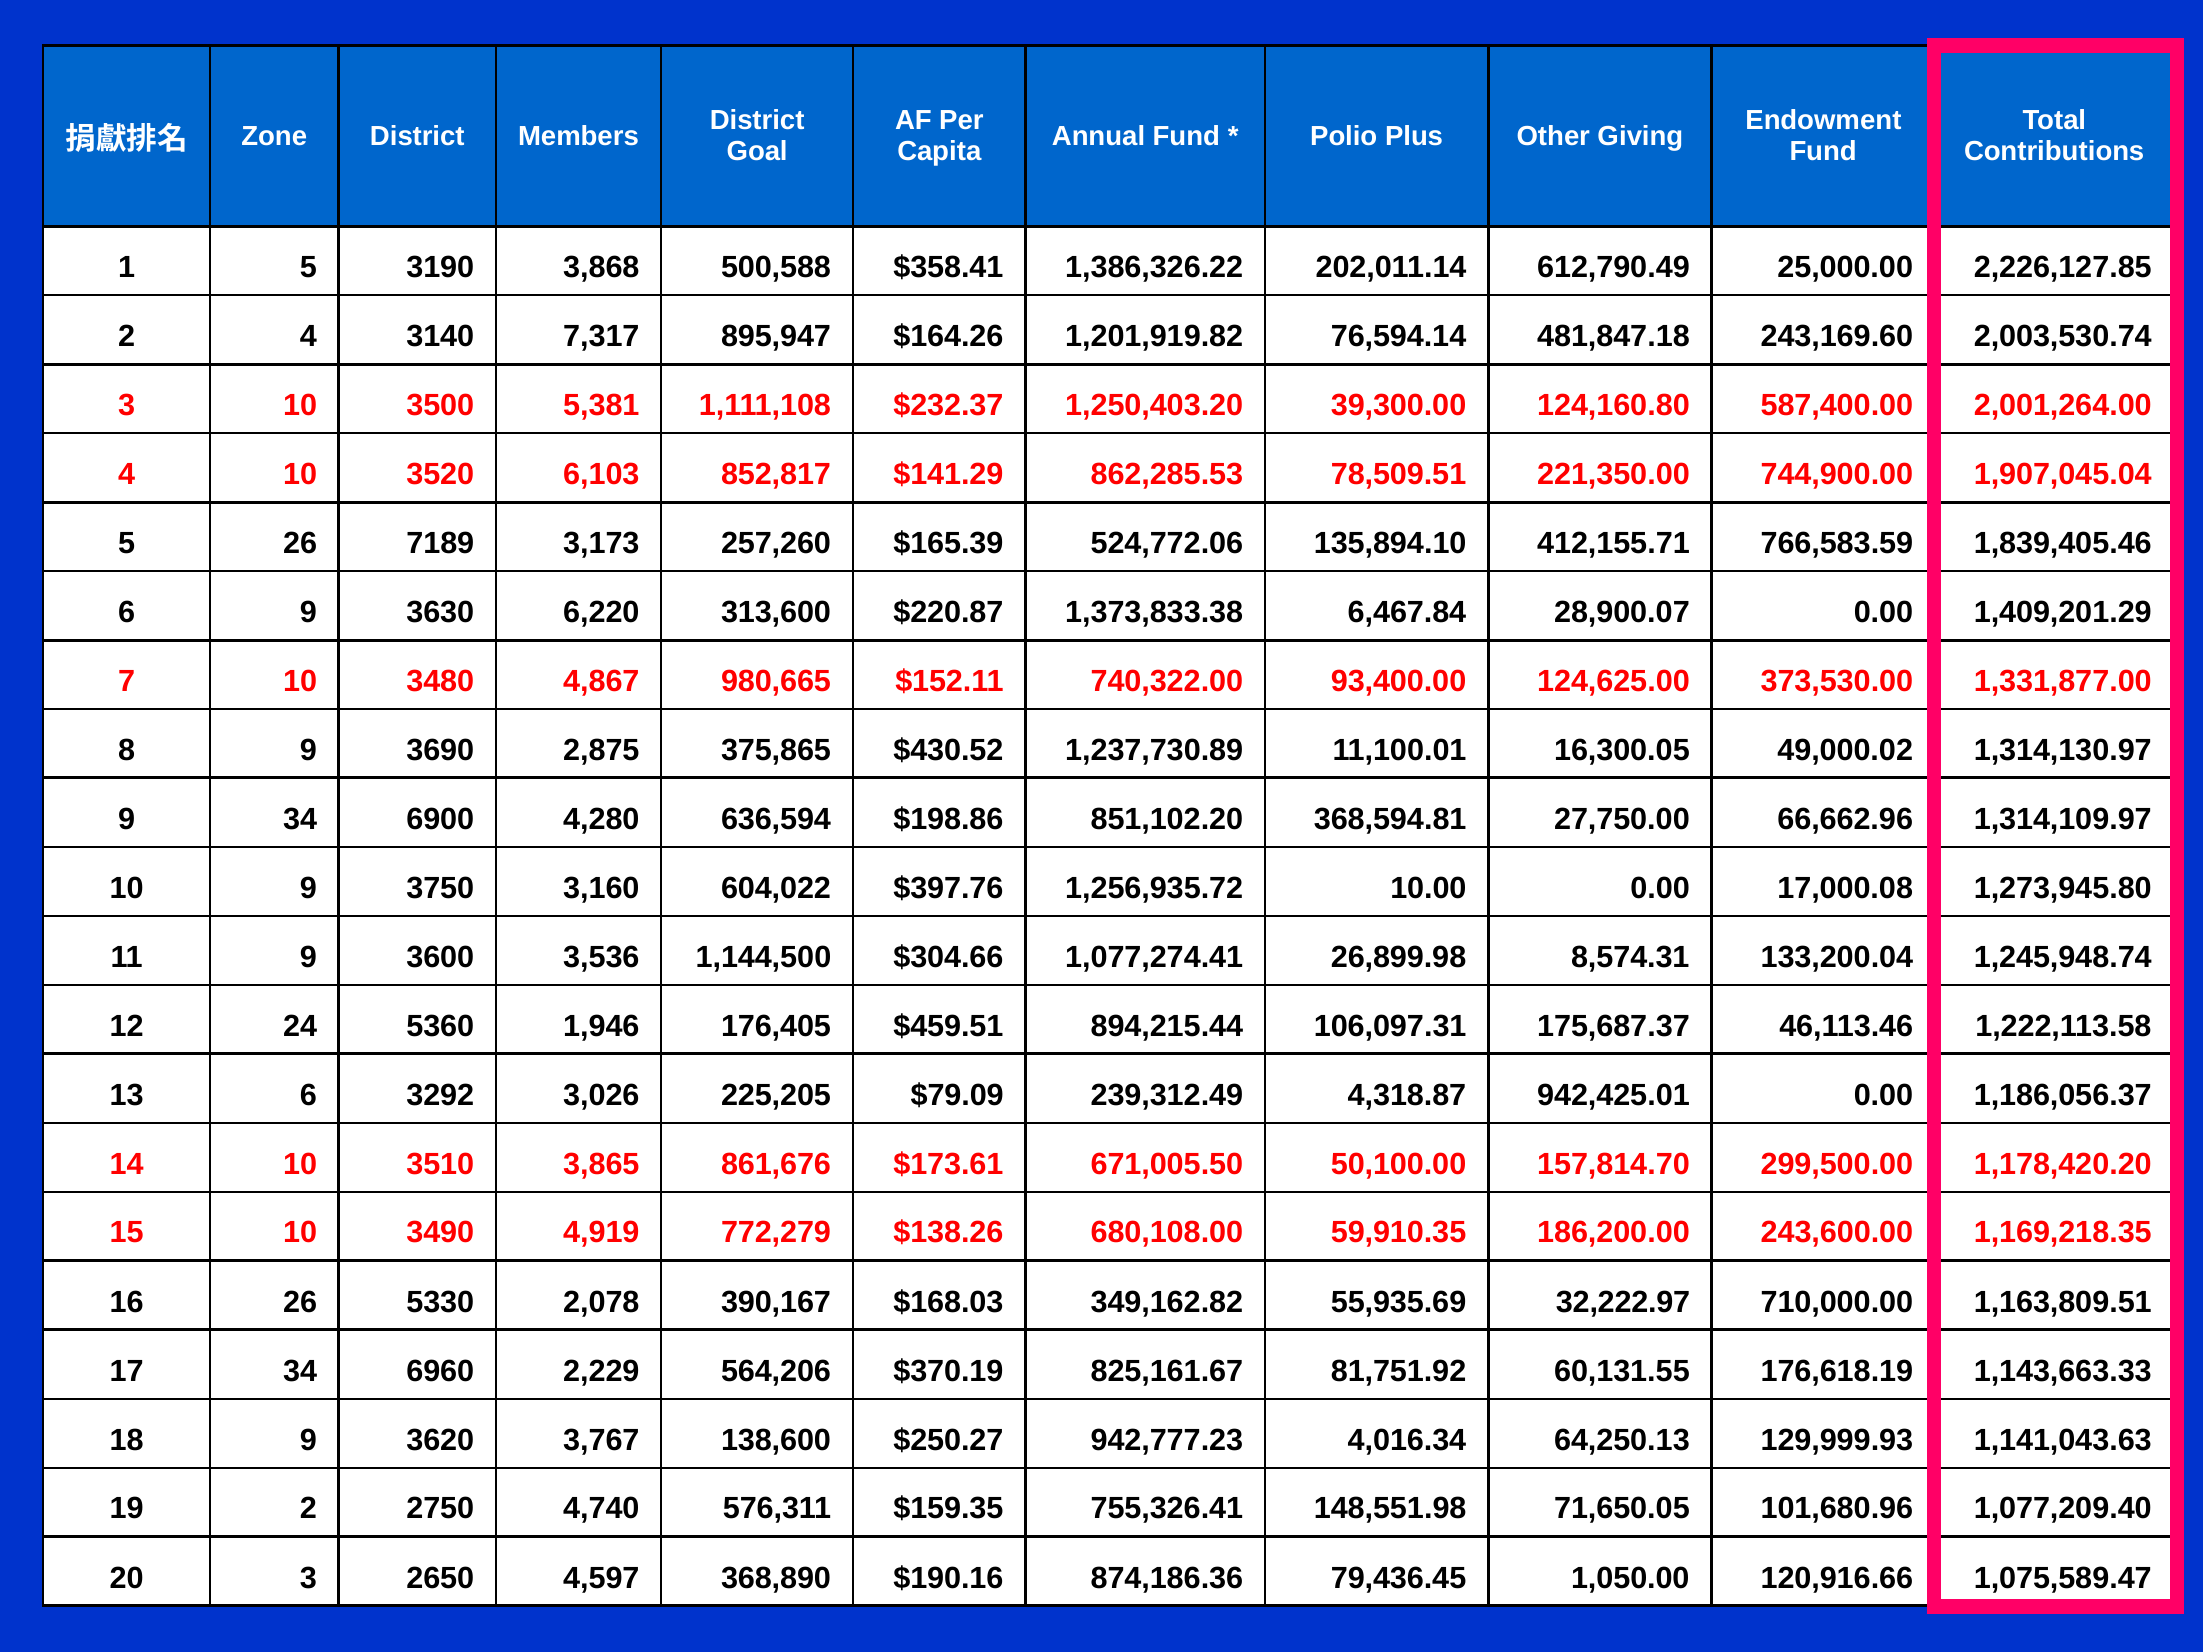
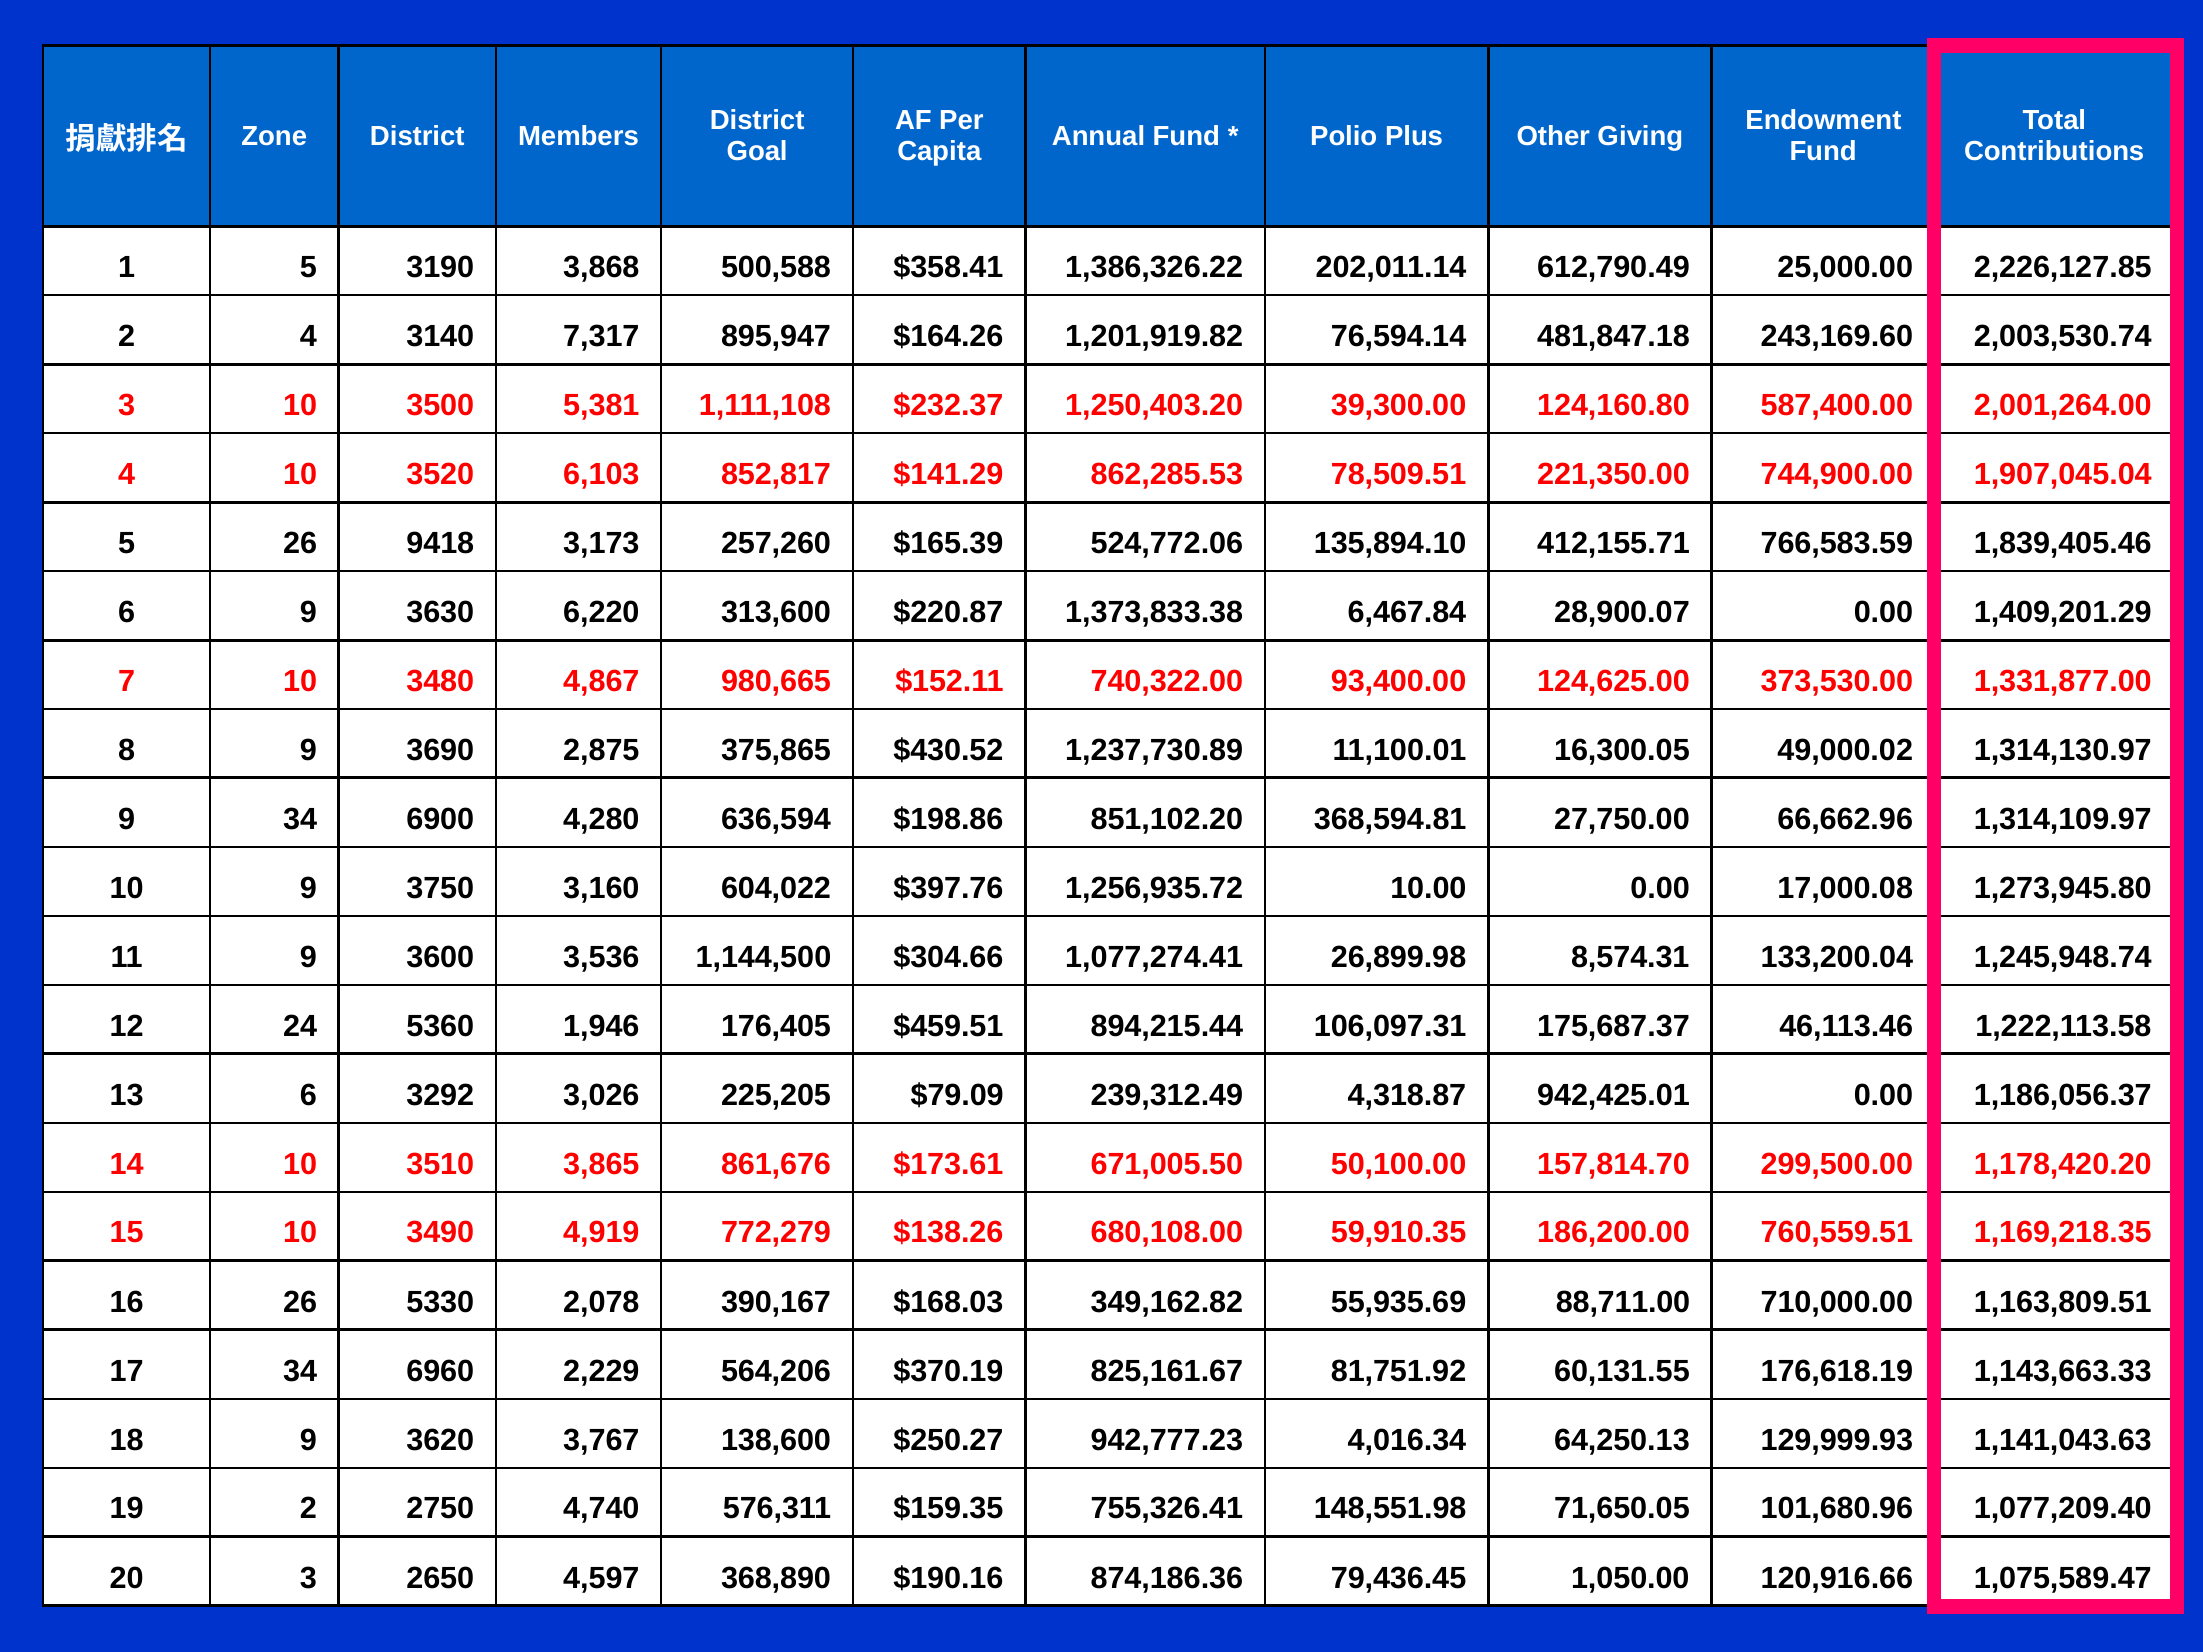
7189: 7189 -> 9418
243,600.00: 243,600.00 -> 760,559.51
32,222.97: 32,222.97 -> 88,711.00
